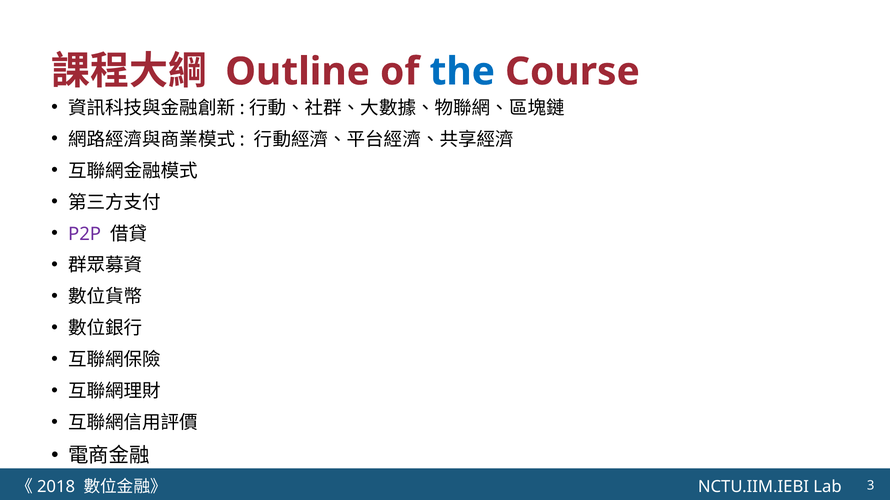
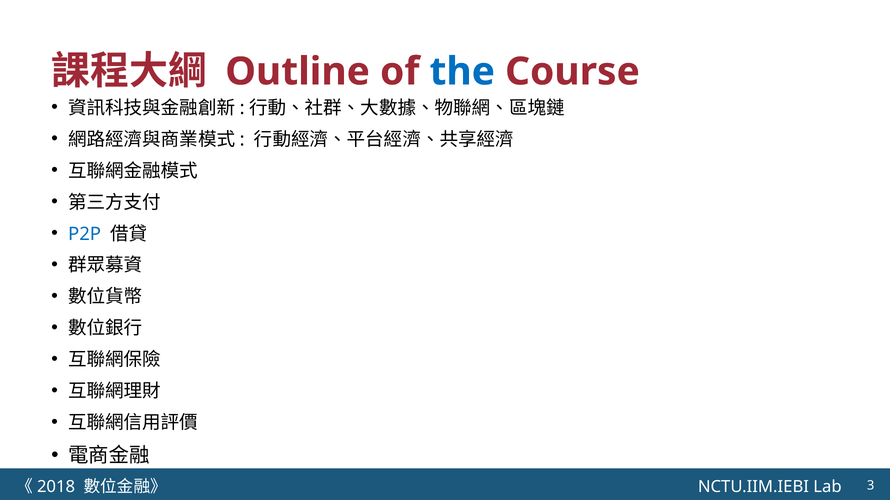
P2P colour: purple -> blue
